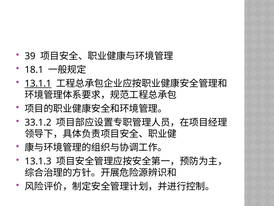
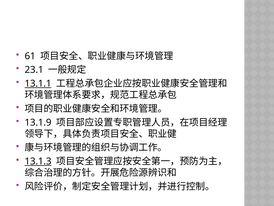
39: 39 -> 61
18.1: 18.1 -> 23.1
33.1.2: 33.1.2 -> 13.1.9
13.1.3 underline: none -> present
